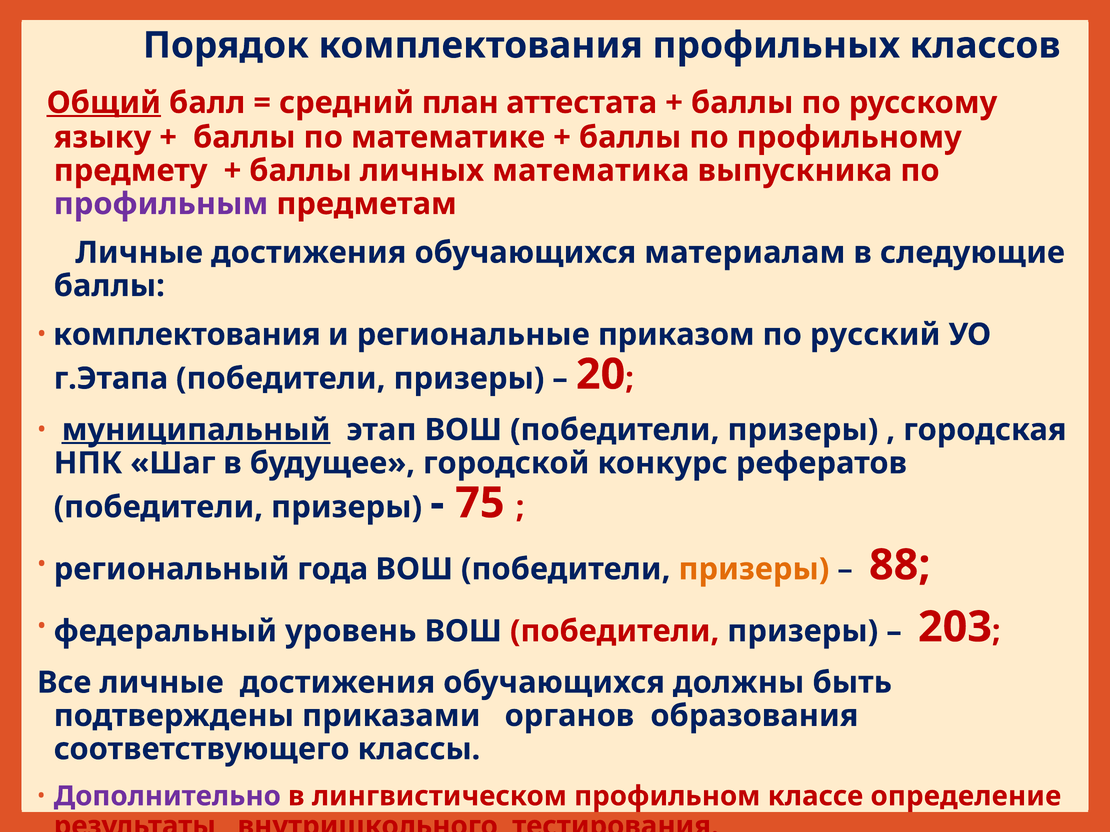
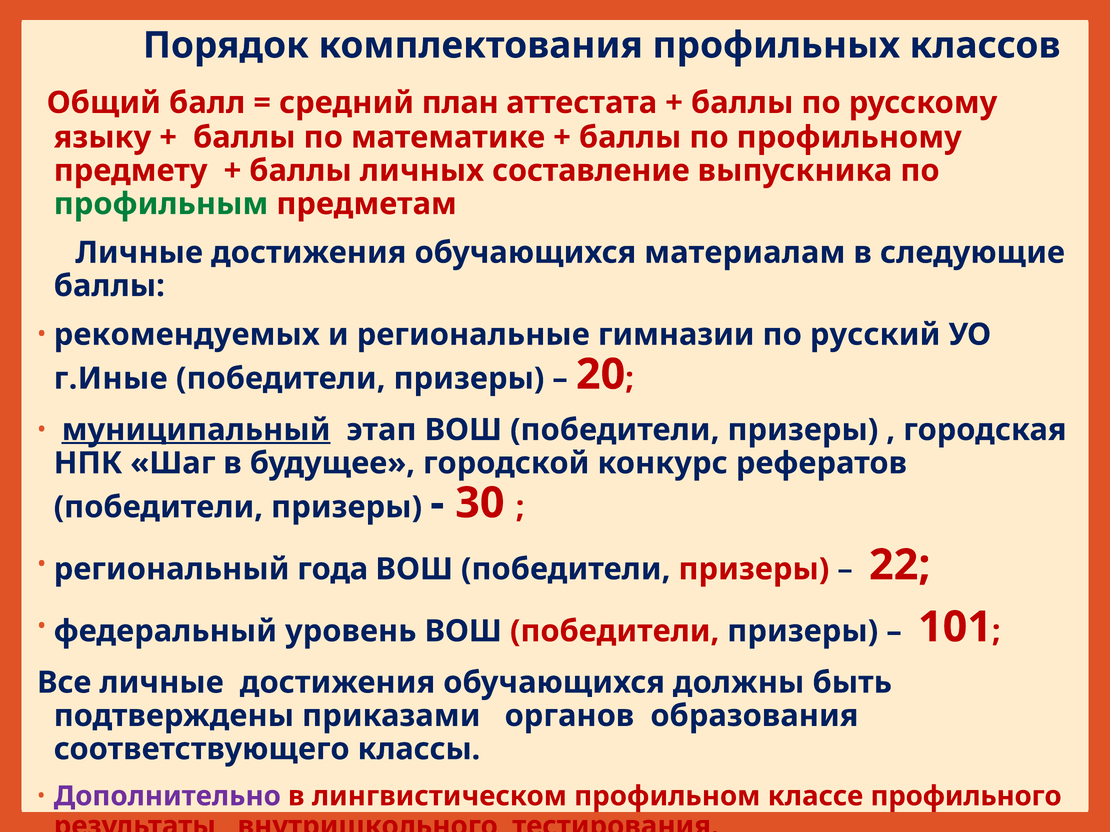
Общий underline: present -> none
математика: математика -> составление
профильным colour: purple -> green
комплектования at (187, 335): комплектования -> рекомендуемых
приказом: приказом -> гимназии
г.Этапа: г.Этапа -> г.Иные
75: 75 -> 30
призеры at (754, 569) colour: orange -> red
88: 88 -> 22
203: 203 -> 101
определение: определение -> профильного
